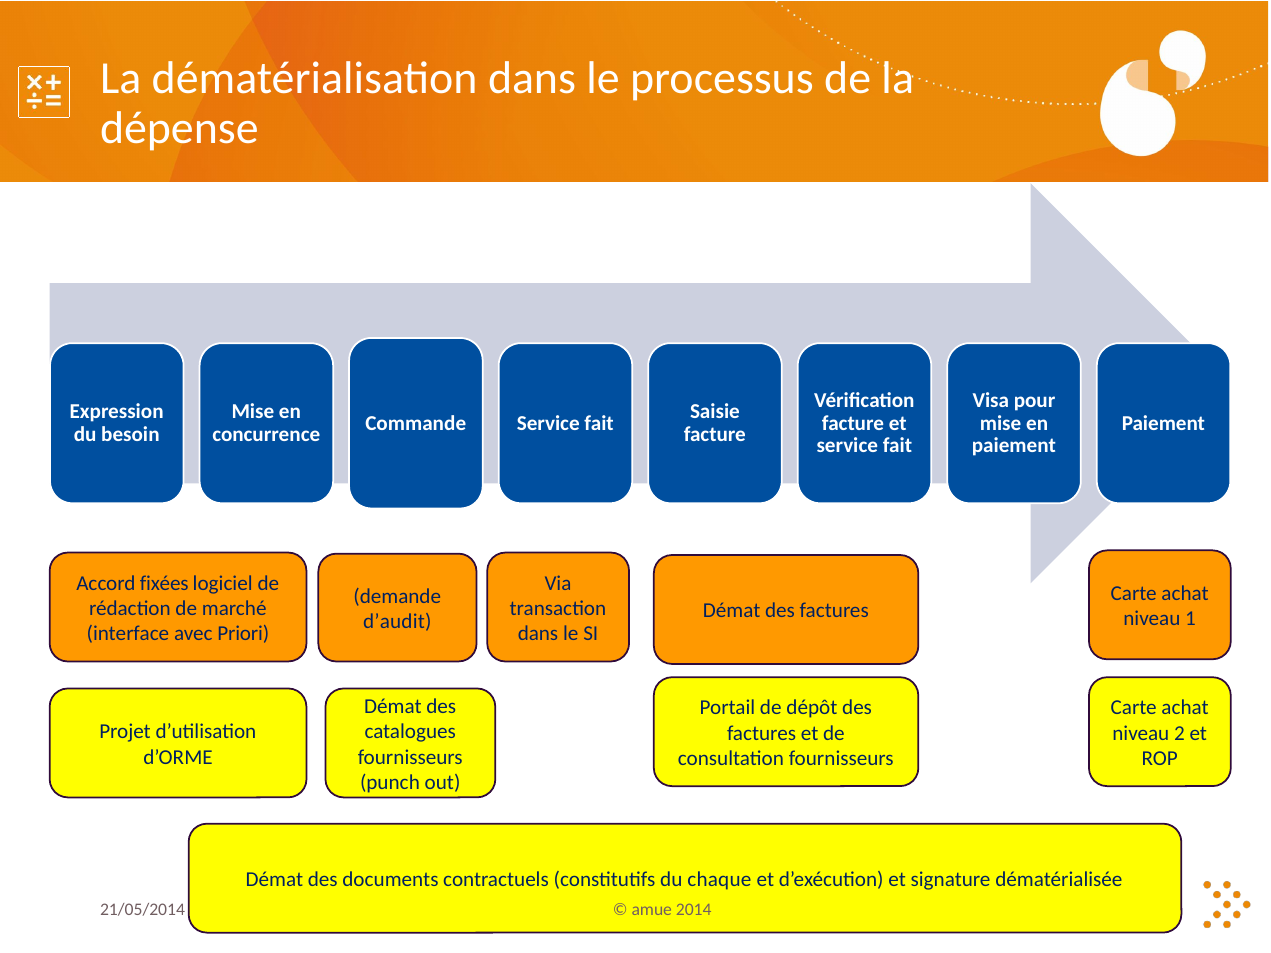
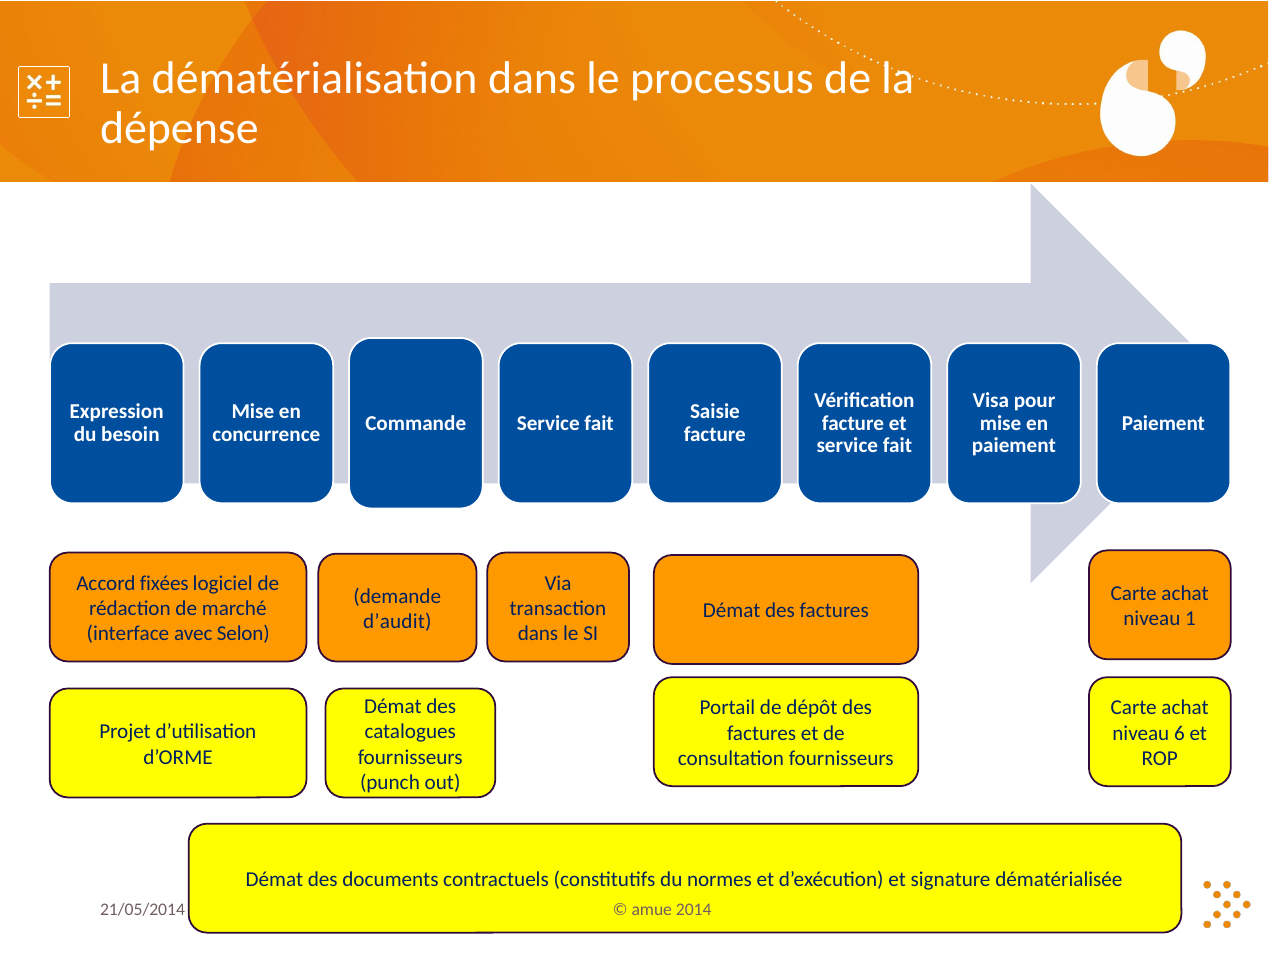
Priori: Priori -> Selon
2: 2 -> 6
chaque: chaque -> normes
